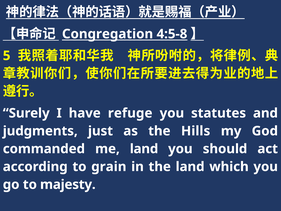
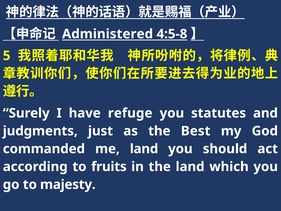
Congregation: Congregation -> Administered
Hills: Hills -> Best
grain: grain -> fruits
